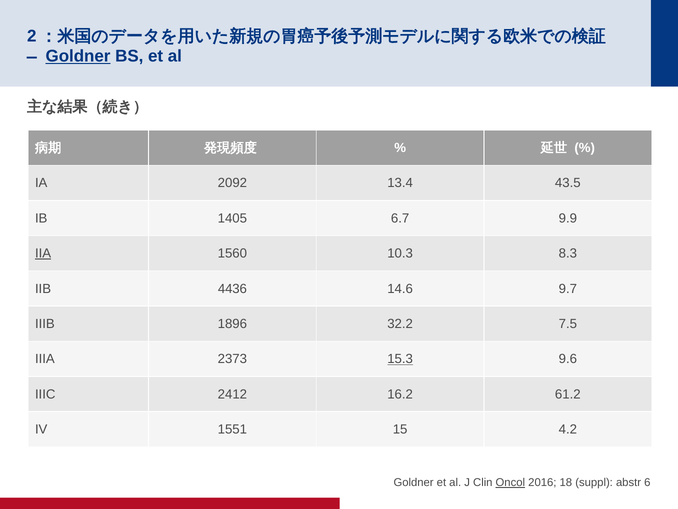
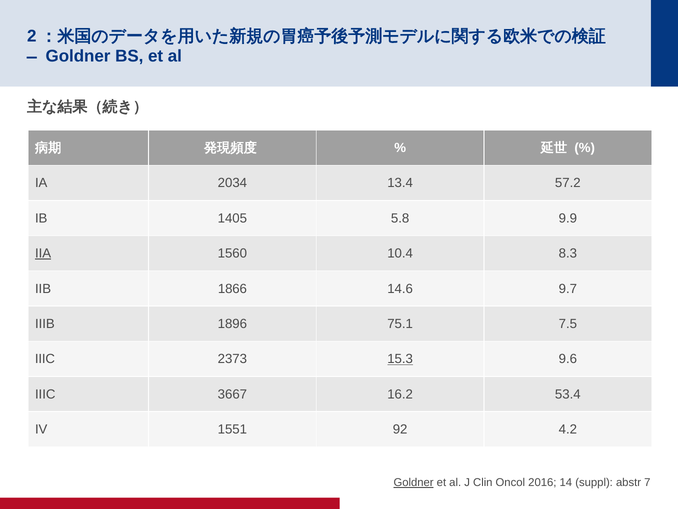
Goldner at (78, 56) underline: present -> none
2092: 2092 -> 2034
43.5: 43.5 -> 57.2
6.7: 6.7 -> 5.8
10.3: 10.3 -> 10.4
4436: 4436 -> 1866
32.2: 32.2 -> 75.1
IIIA at (45, 359): IIIA -> IIIC
2412: 2412 -> 3667
61.2: 61.2 -> 53.4
15: 15 -> 92
Goldner at (414, 482) underline: none -> present
Oncol underline: present -> none
18: 18 -> 14
6: 6 -> 7
